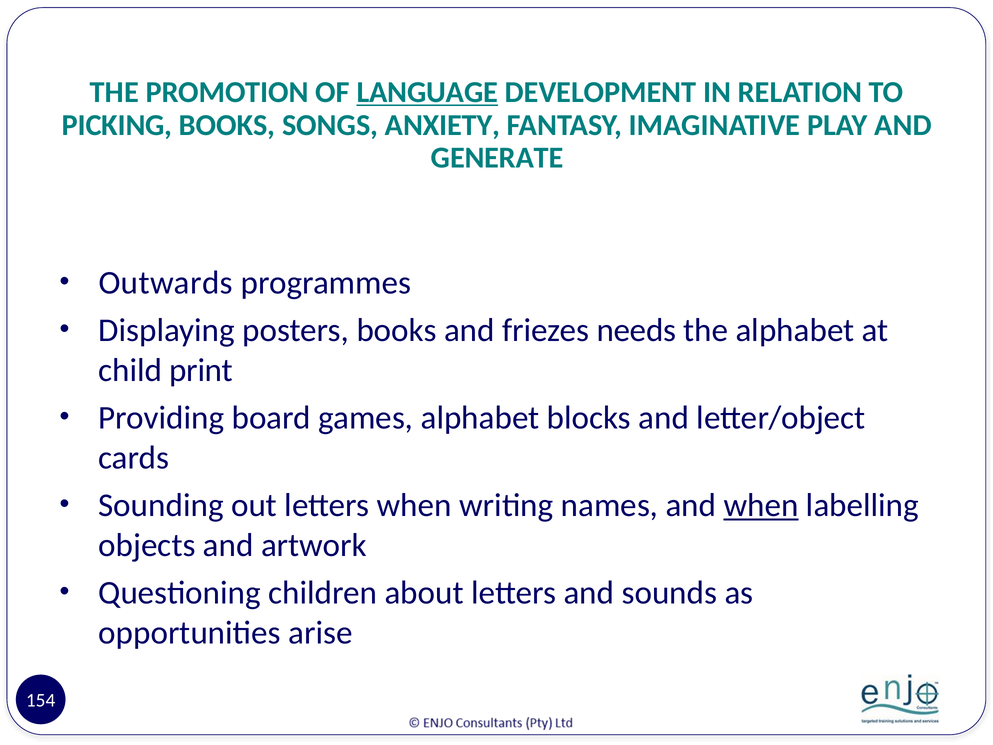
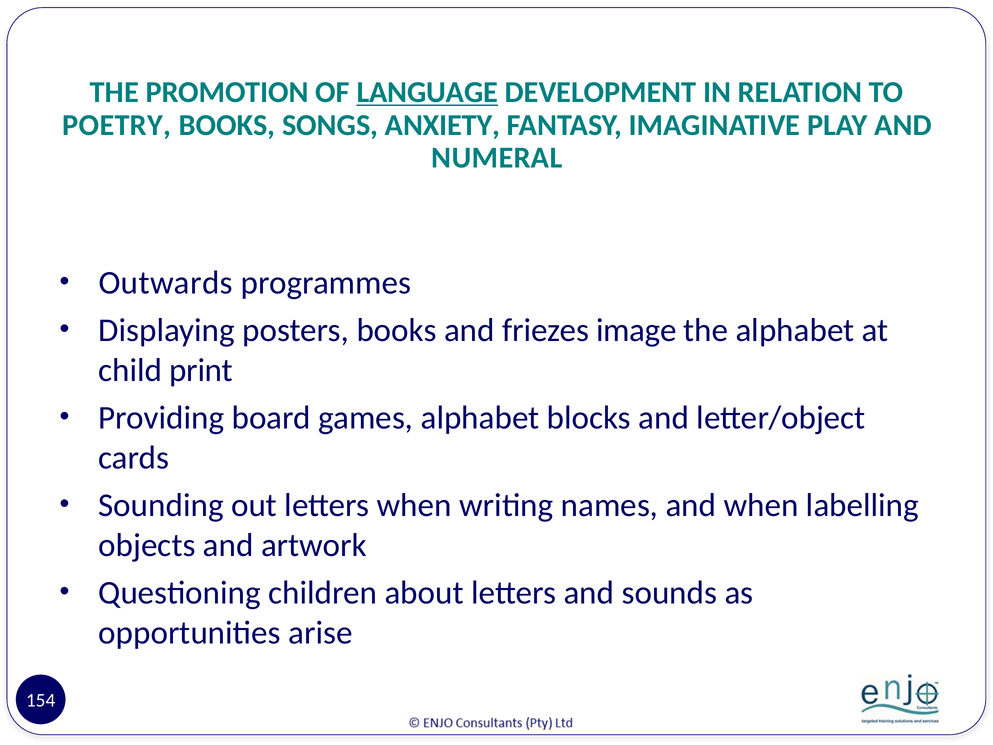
PICKING: PICKING -> POETRY
GENERATE: GENERATE -> NUMERAL
needs: needs -> image
when at (761, 505) underline: present -> none
